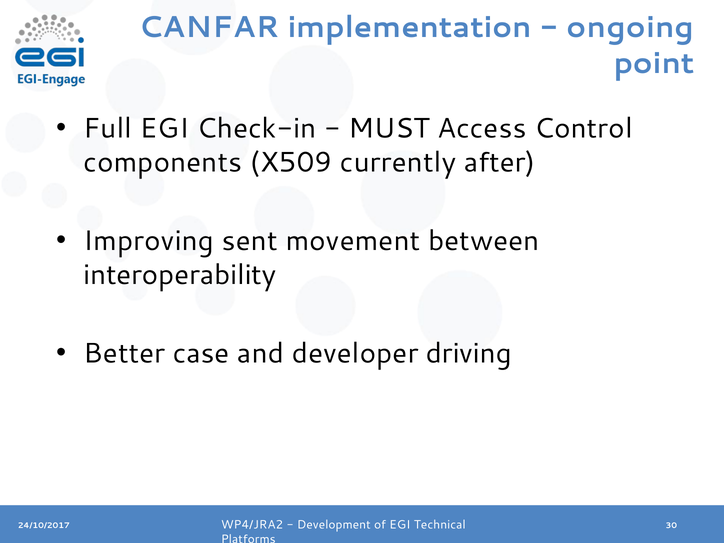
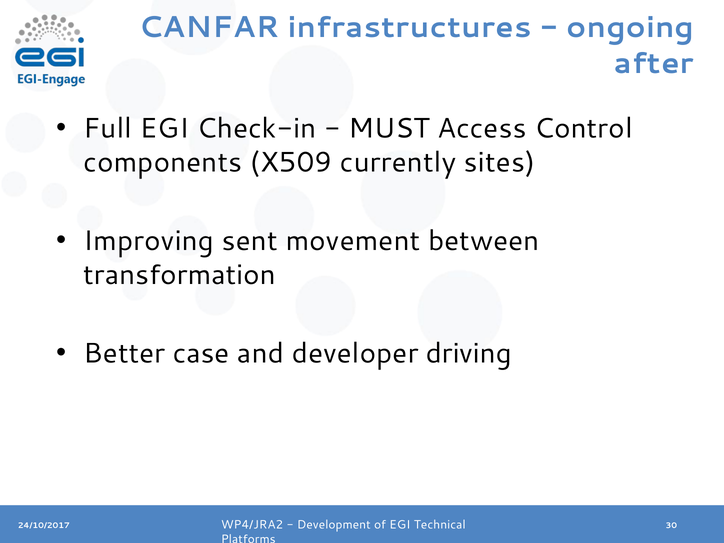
implementation: implementation -> infrastructures
point: point -> after
after: after -> sites
interoperability: interoperability -> transformation
